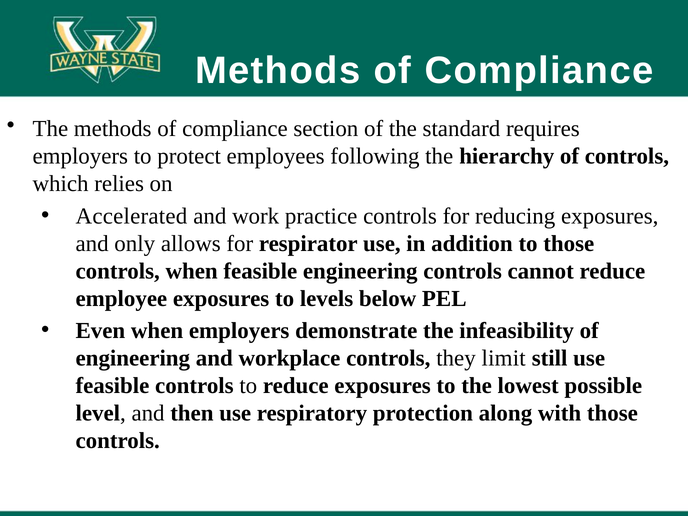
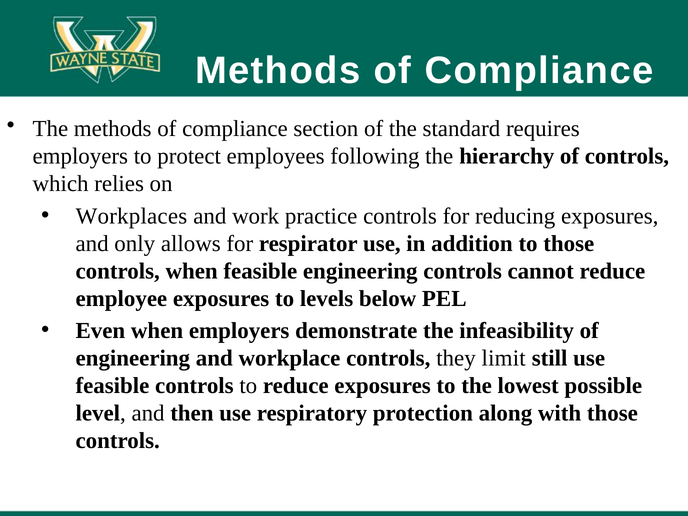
Accelerated: Accelerated -> Workplaces
